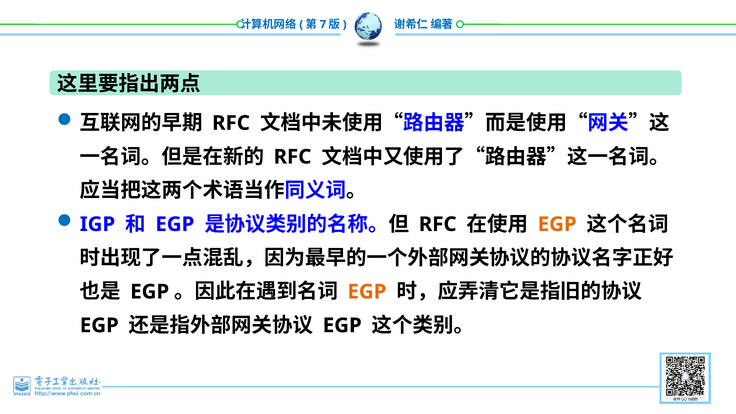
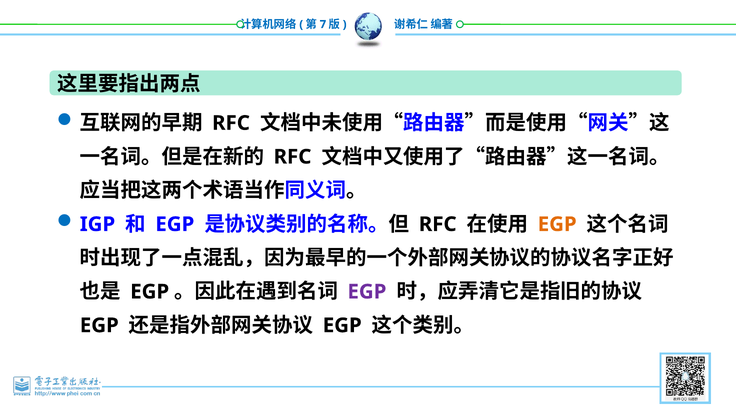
EGP at (367, 292) colour: orange -> purple
